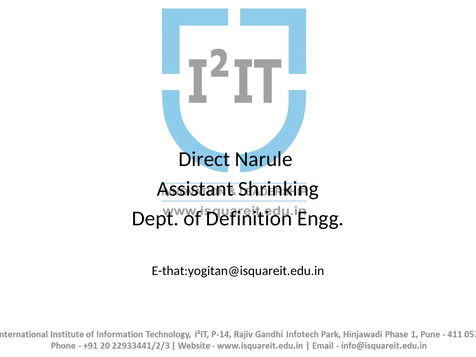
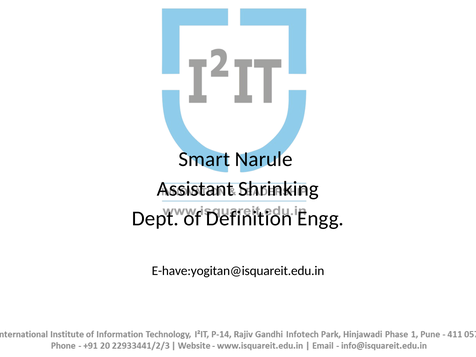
Direct: Direct -> Smart
E-that:yogitan@isquareit.edu.in: E-that:yogitan@isquareit.edu.in -> E-have:yogitan@isquareit.edu.in
